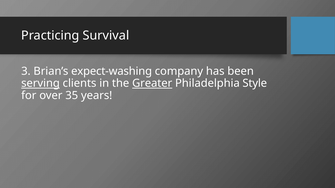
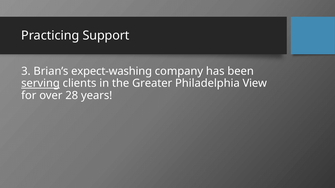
Survival: Survival -> Support
Greater underline: present -> none
Style: Style -> View
35: 35 -> 28
